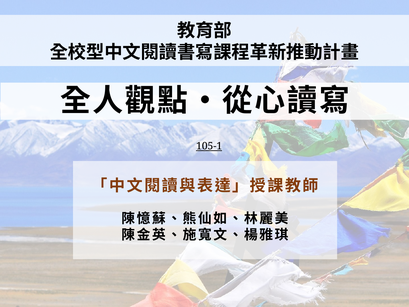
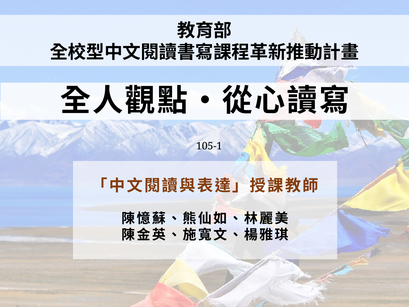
105-1 underline: present -> none
